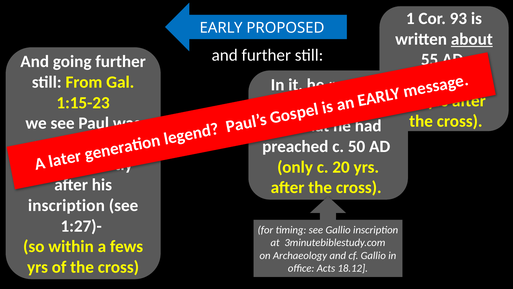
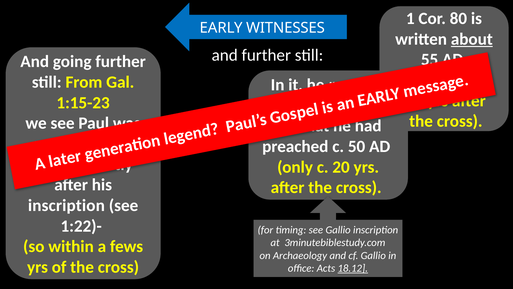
93: 93 -> 80
PROPOSED: PROPOSED -> WITNESSES
1:27)-: 1:27)- -> 1:22)-
18.12 underline: none -> present
